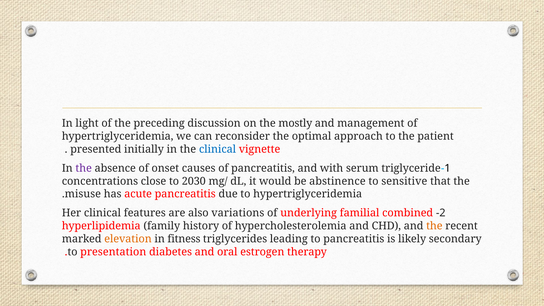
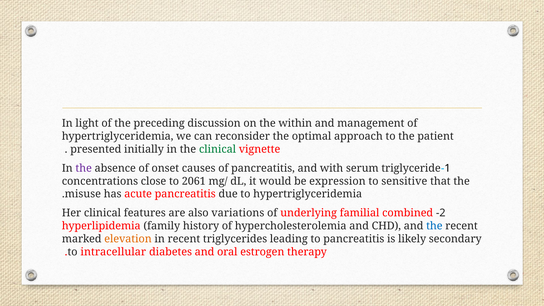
mostly: mostly -> within
clinical at (218, 149) colour: blue -> green
2030: 2030 -> 2061
abstinence: abstinence -> expression
the at (434, 226) colour: orange -> blue
in fitness: fitness -> recent
presentation: presentation -> intracellular
